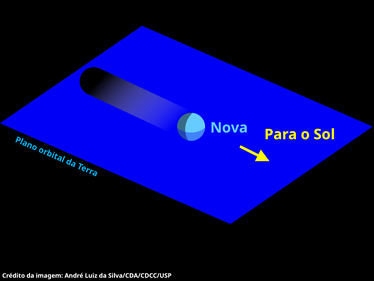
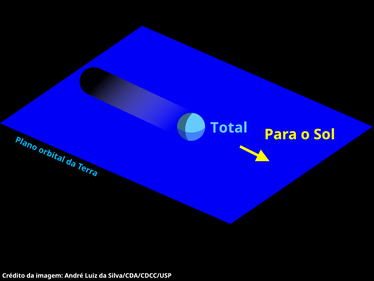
Nova: Nova -> Total
